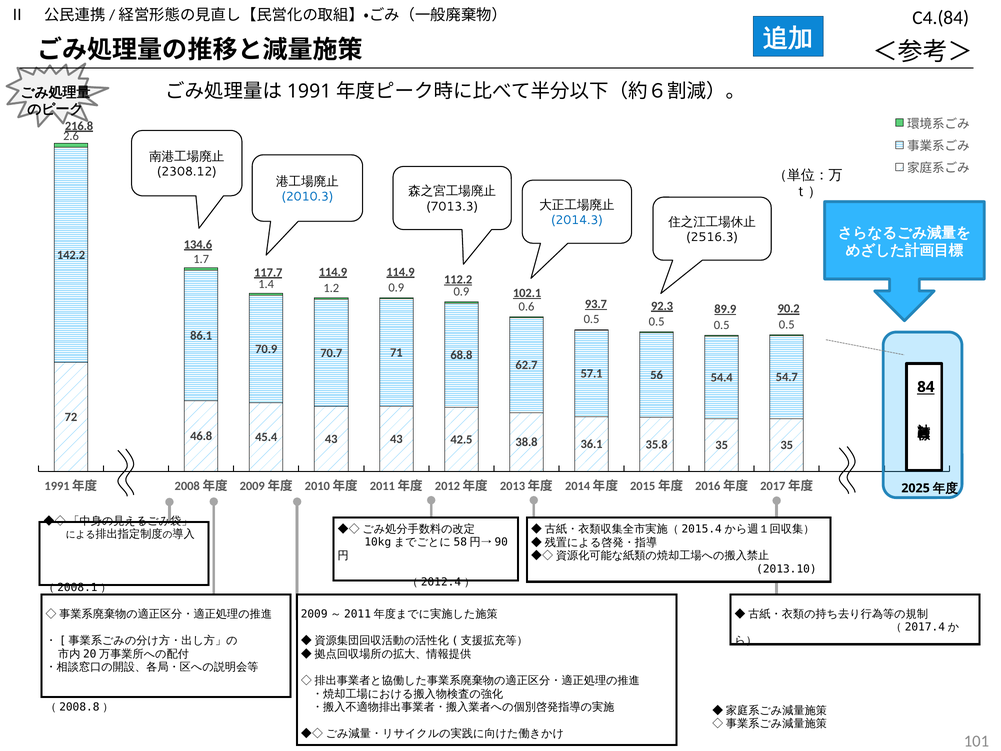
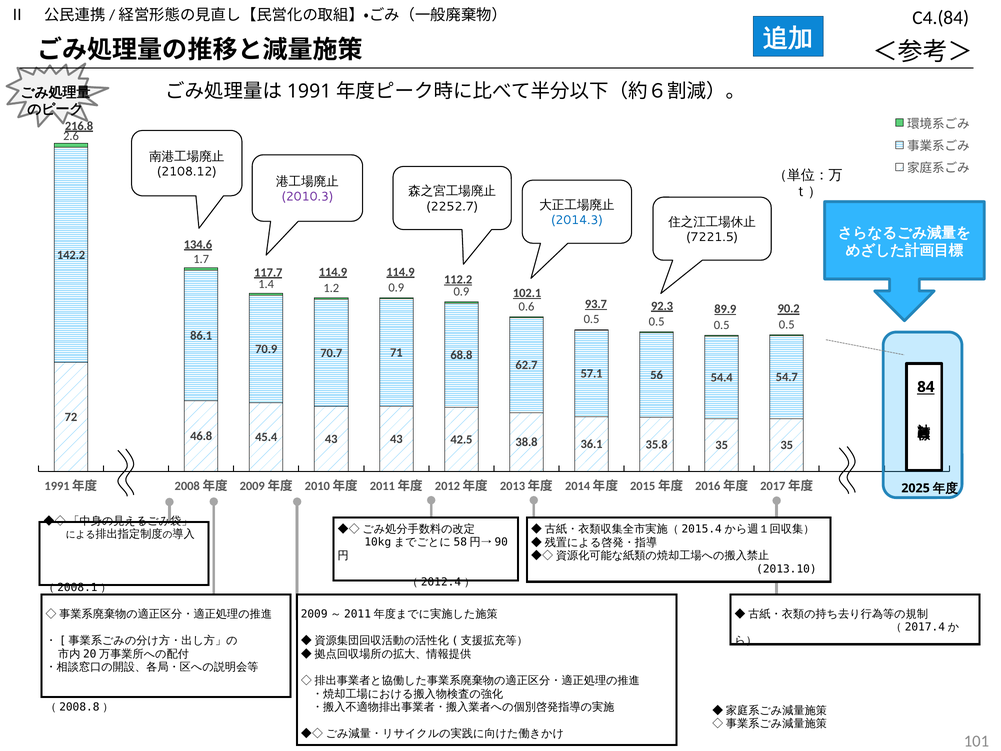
2308.12: 2308.12 -> 2108.12
2010.3 colour: blue -> purple
7013.3: 7013.3 -> 2252.7
2516.3: 2516.3 -> 7221.5
